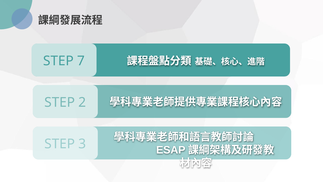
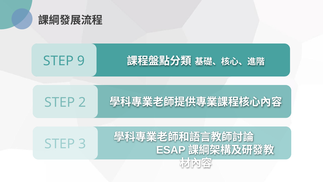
7: 7 -> 9
